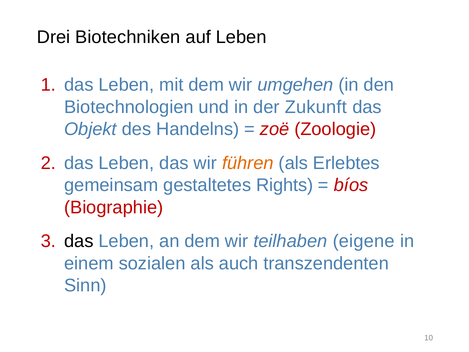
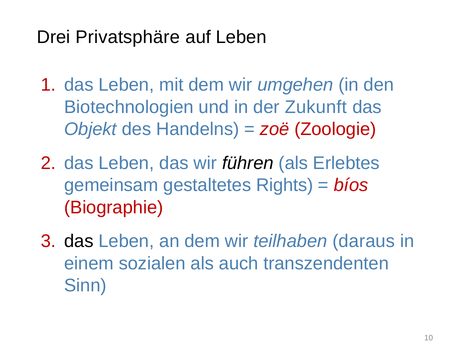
Biotechniken: Biotechniken -> Privatsphäre
führen colour: orange -> black
eigene: eigene -> daraus
